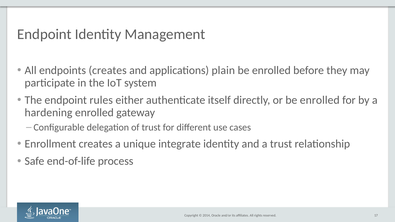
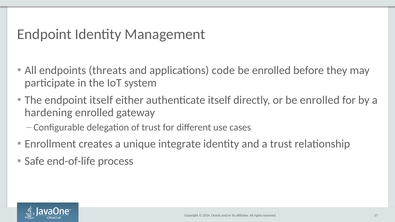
endpoints creates: creates -> threats
plain: plain -> code
endpoint rules: rules -> itself
